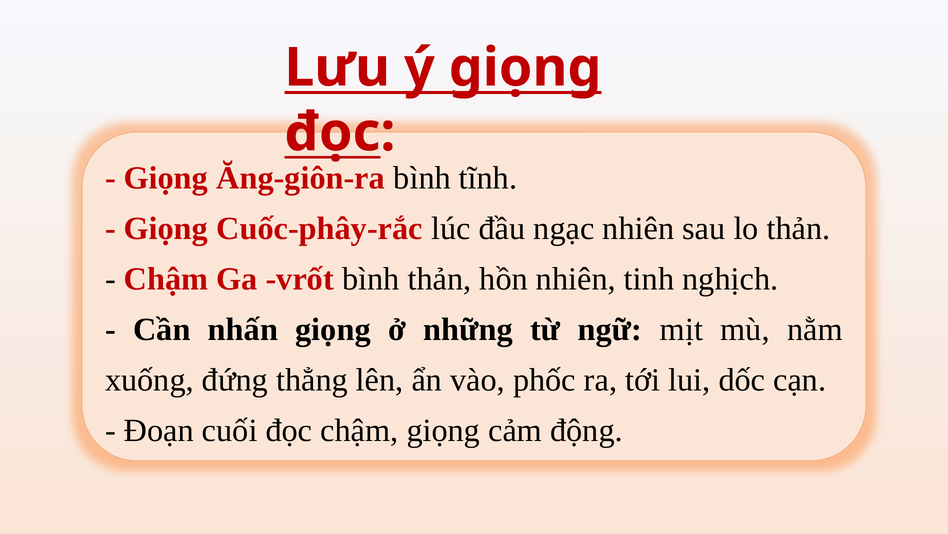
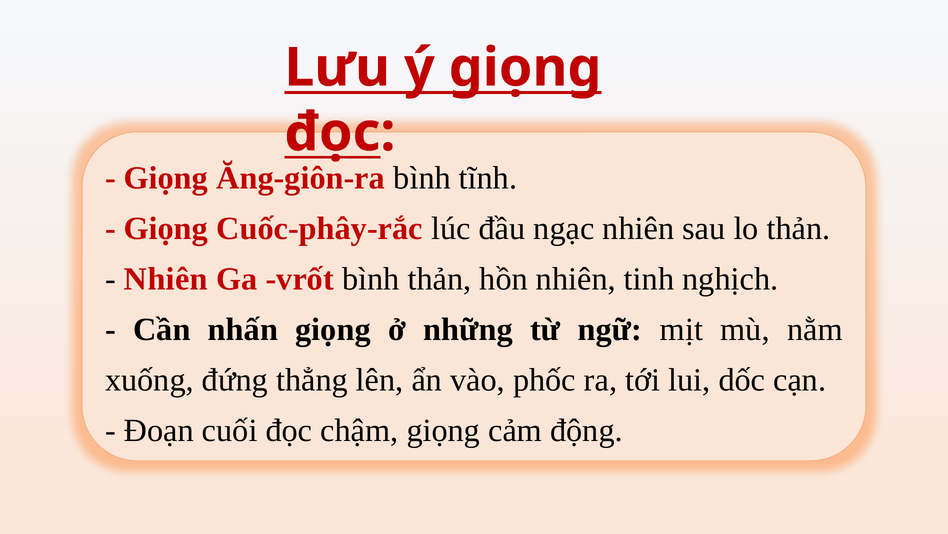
Chậm at (166, 279): Chậm -> Nhiên
